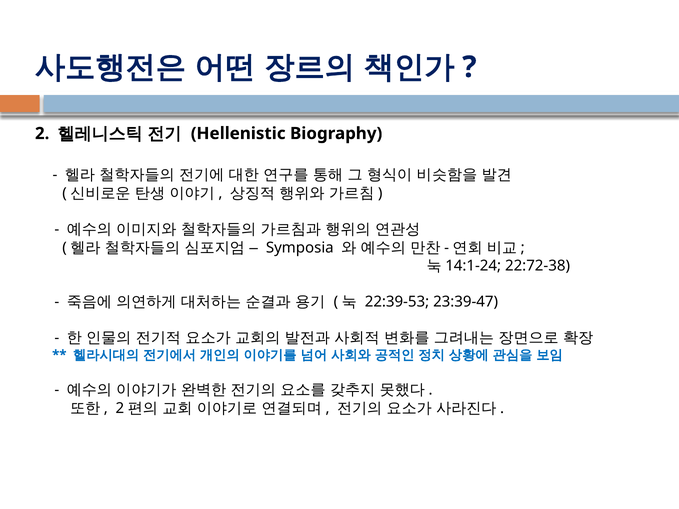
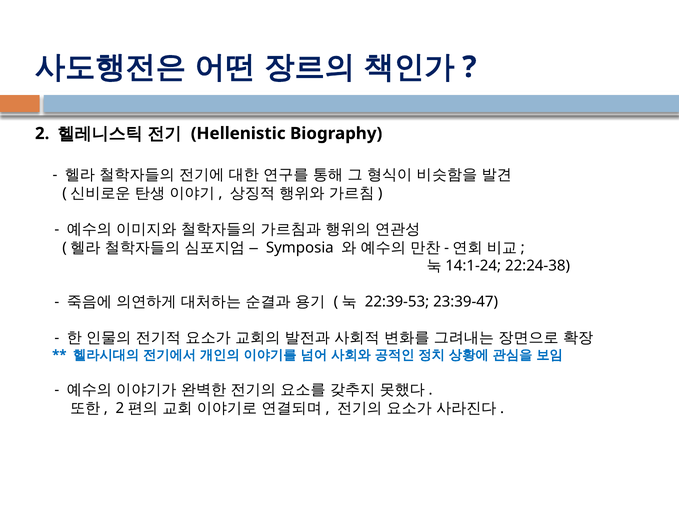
22:72-38: 22:72-38 -> 22:24-38
